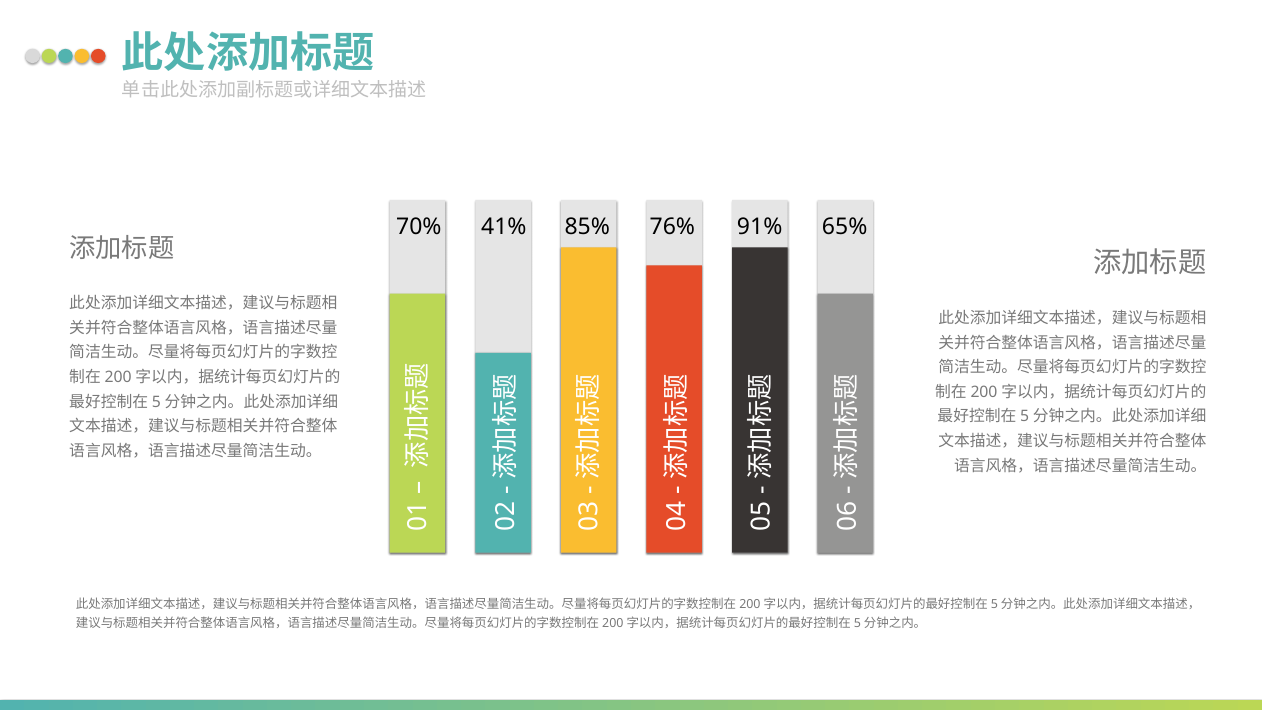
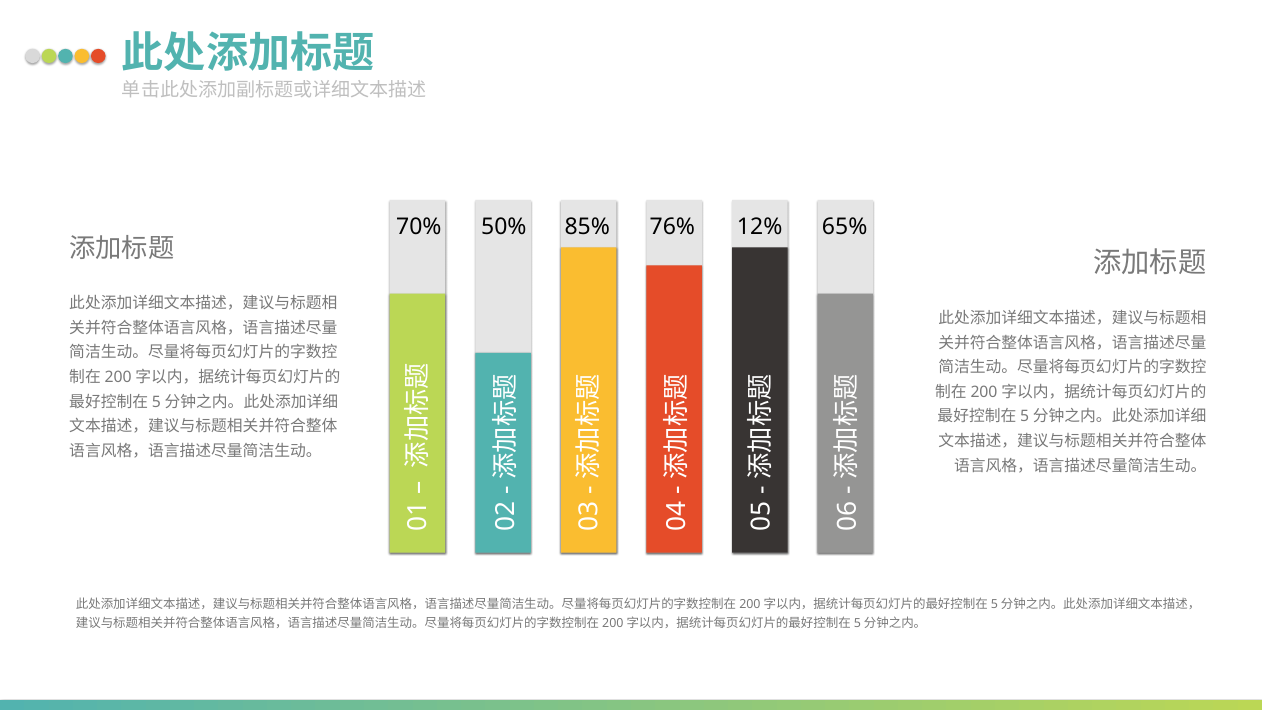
41%: 41% -> 50%
91%: 91% -> 12%
